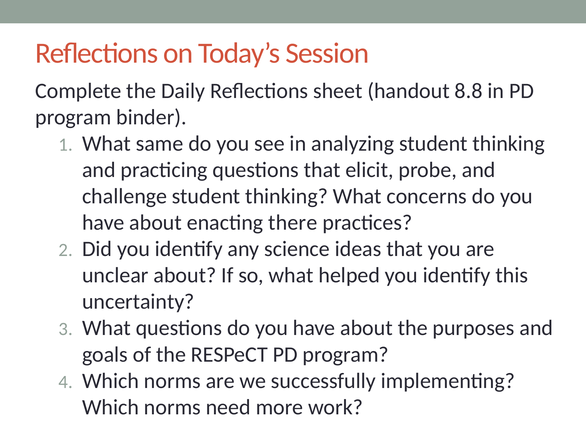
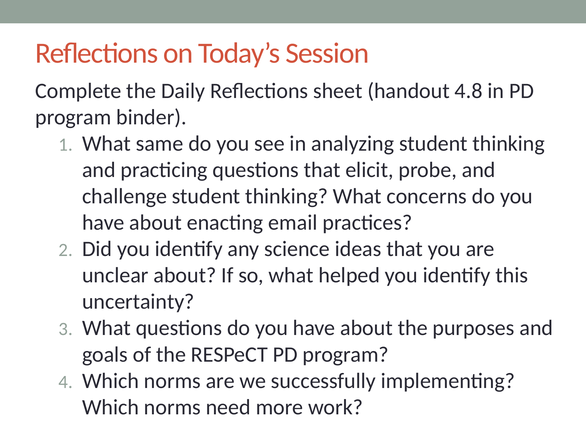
8.8: 8.8 -> 4.8
there: there -> email
